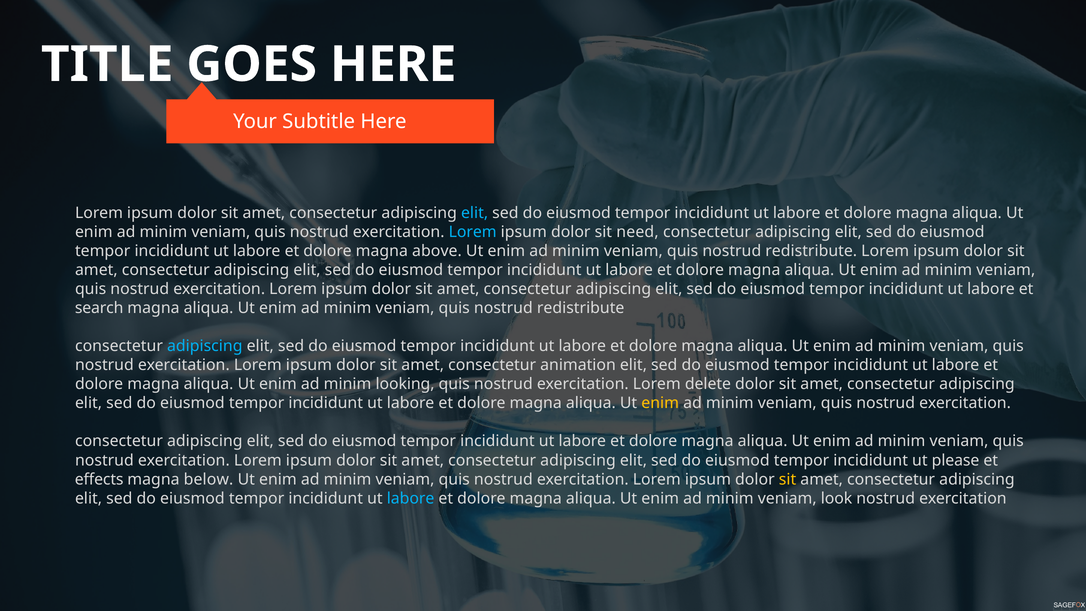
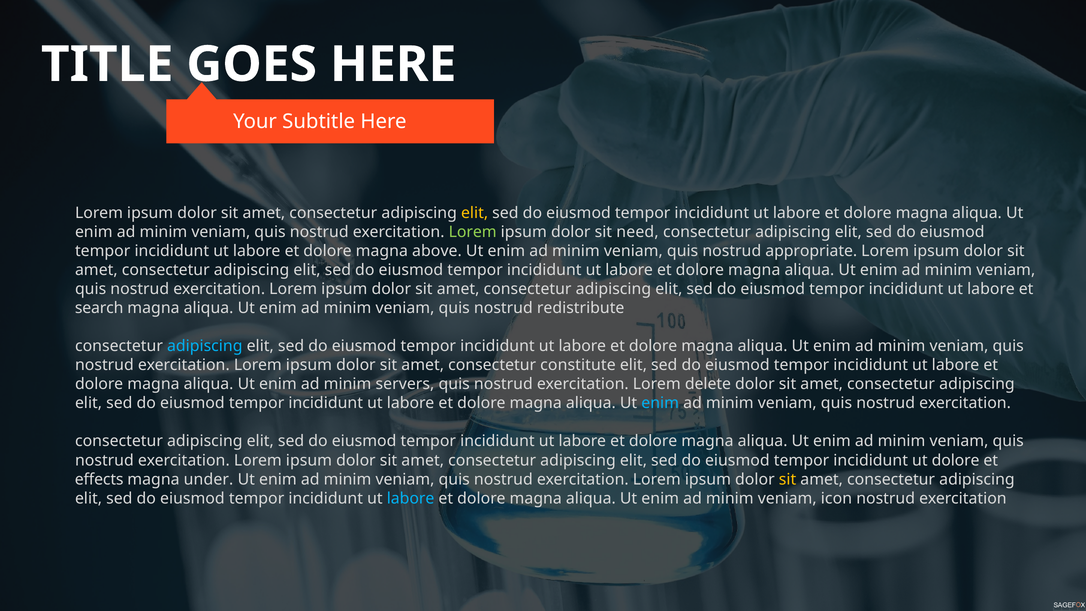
elit at (475, 213) colour: light blue -> yellow
Lorem at (473, 232) colour: light blue -> light green
redistribute at (811, 251): redistribute -> appropriate
animation: animation -> constitute
looking: looking -> servers
enim at (660, 403) colour: yellow -> light blue
ut please: please -> dolore
below: below -> under
look: look -> icon
